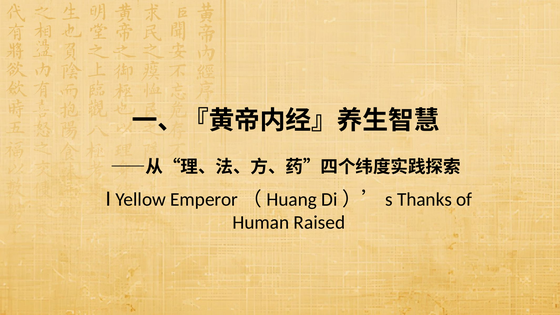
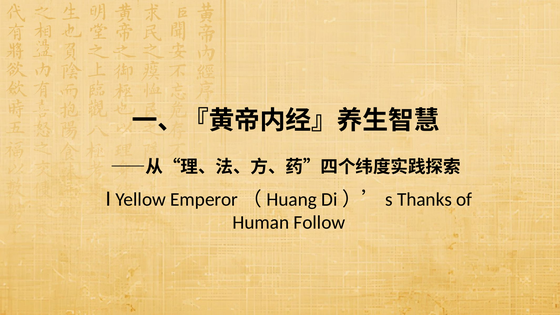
Raised: Raised -> Follow
